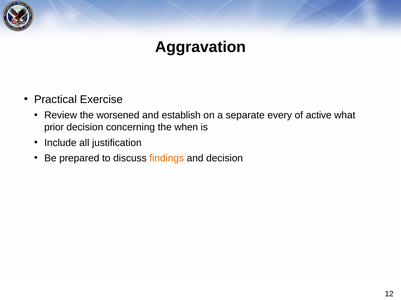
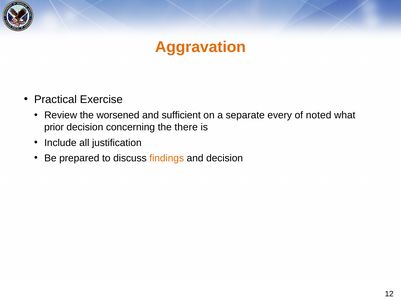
Aggravation colour: black -> orange
establish: establish -> sufficient
active: active -> noted
when: when -> there
